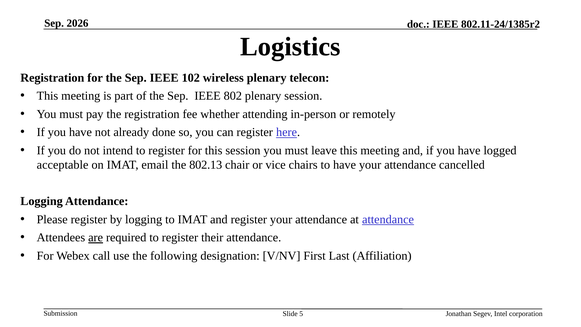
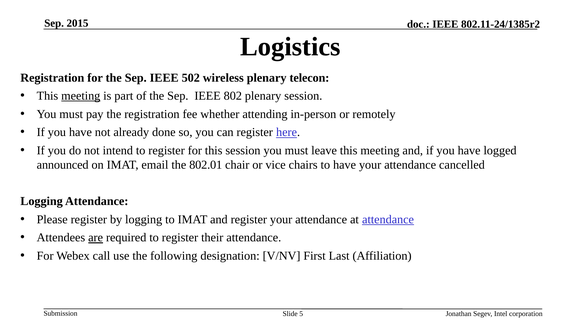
2026: 2026 -> 2015
102: 102 -> 502
meeting at (81, 96) underline: none -> present
acceptable: acceptable -> announced
802.13: 802.13 -> 802.01
